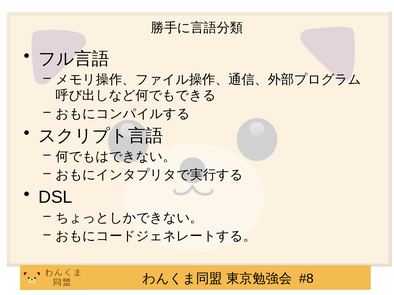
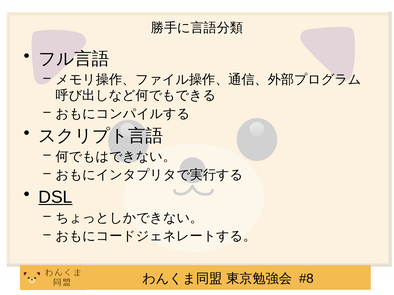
DSL underline: none -> present
